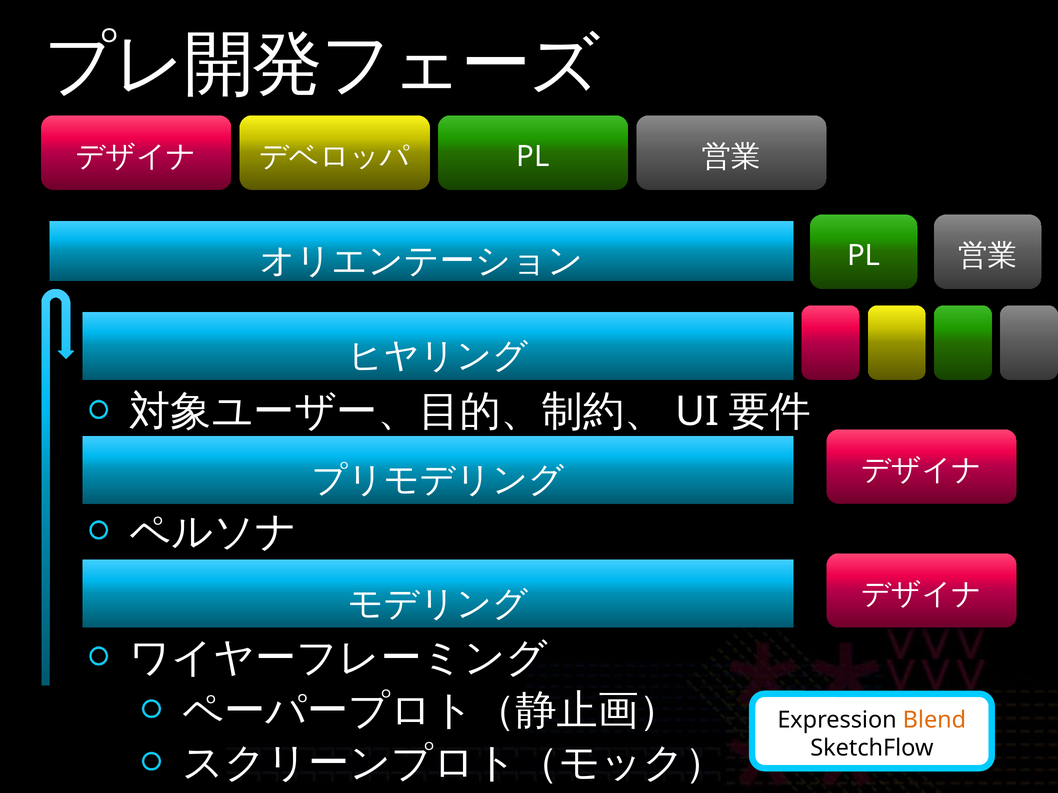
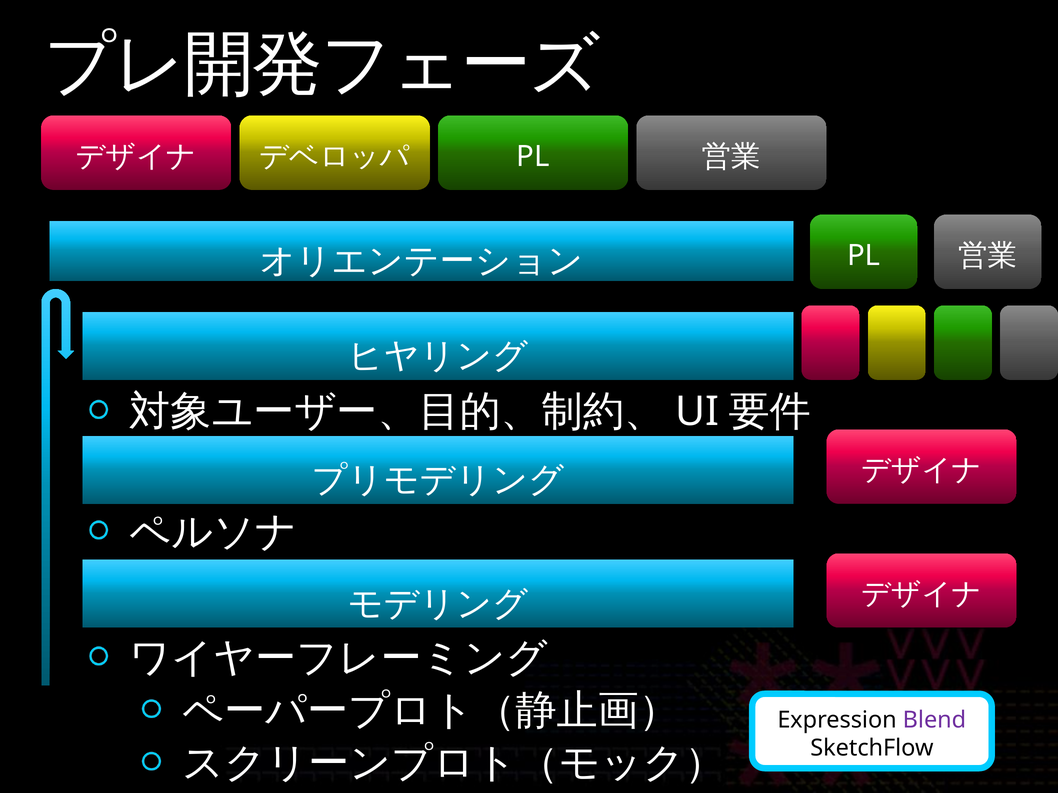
Blend colour: orange -> purple
